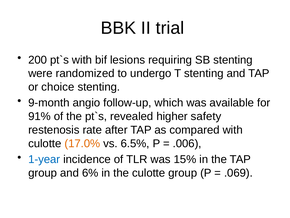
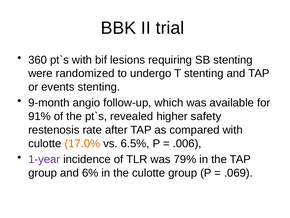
200: 200 -> 360
choice: choice -> events
1-year colour: blue -> purple
15%: 15% -> 79%
